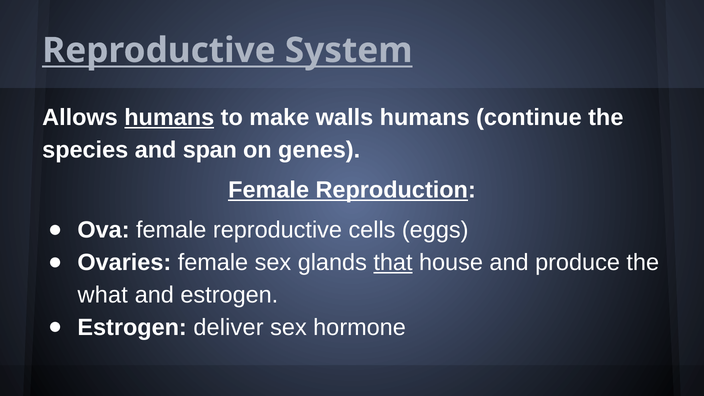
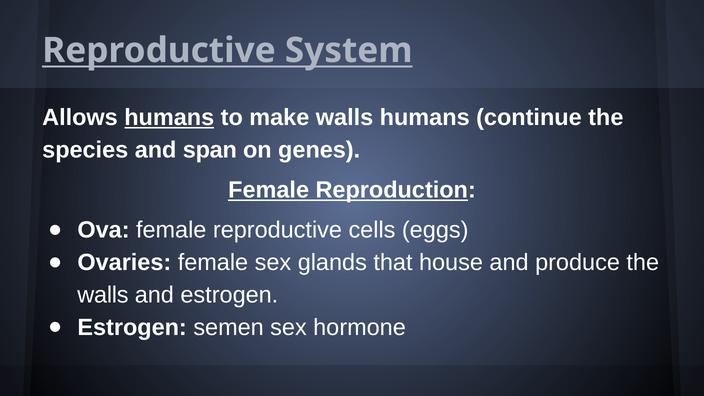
that underline: present -> none
what at (103, 295): what -> walls
deliver: deliver -> semen
